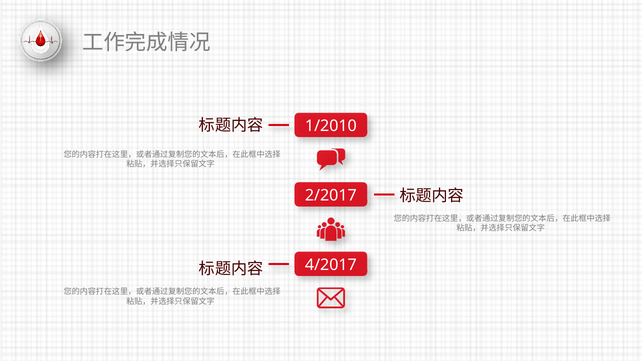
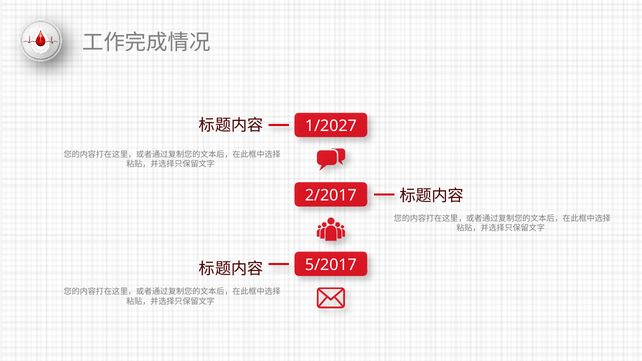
1/2010: 1/2010 -> 1/2027
4/2017: 4/2017 -> 5/2017
